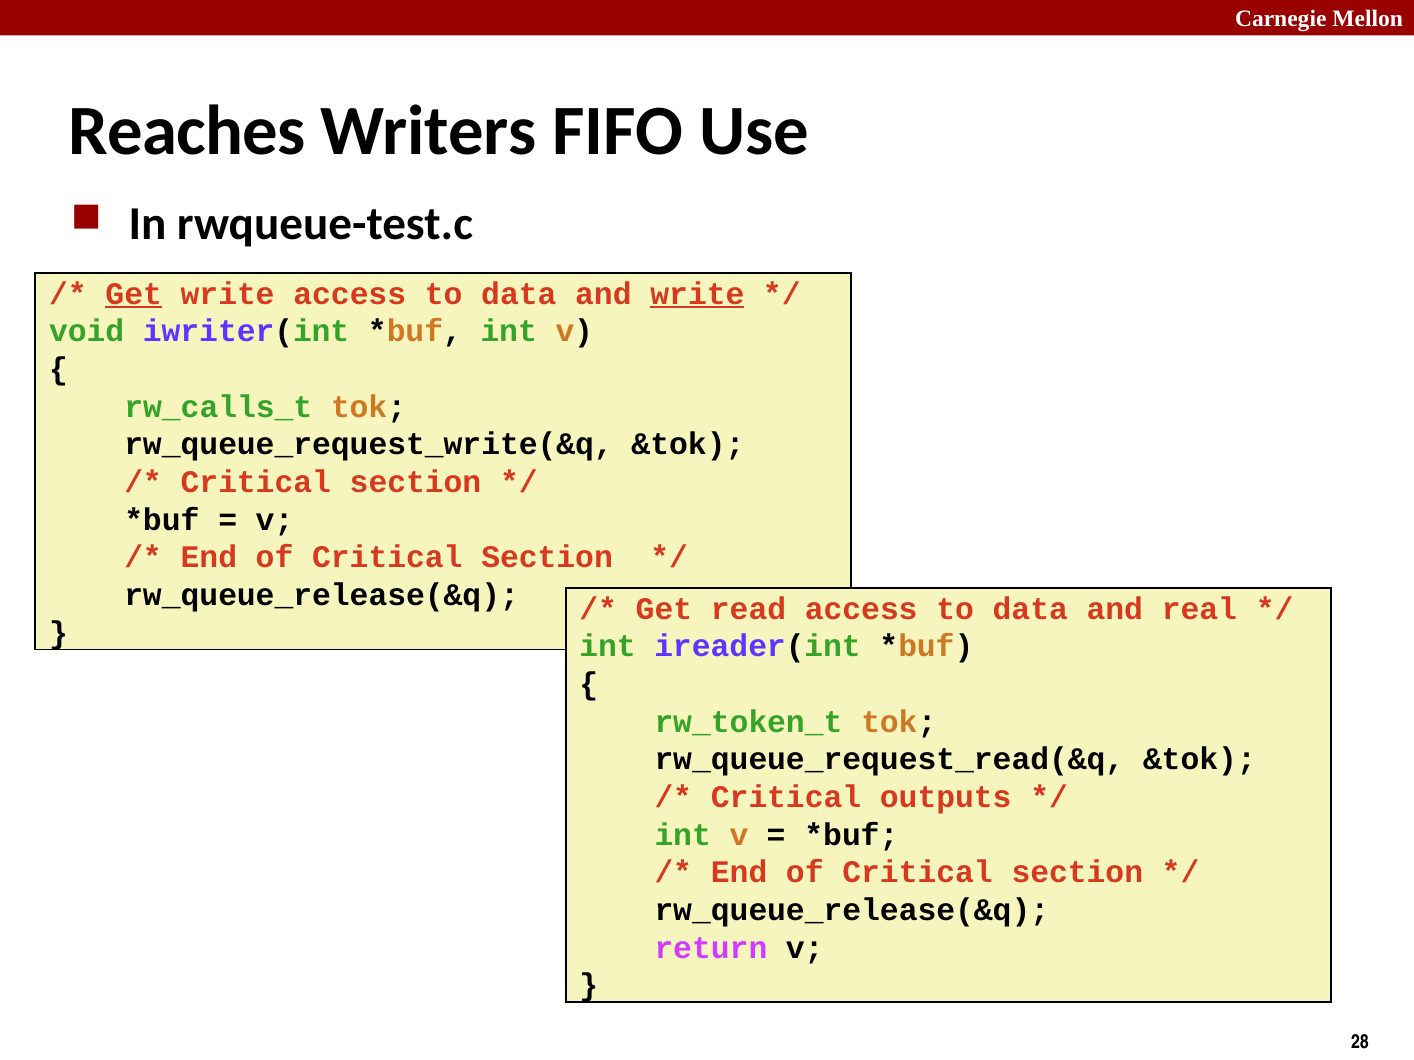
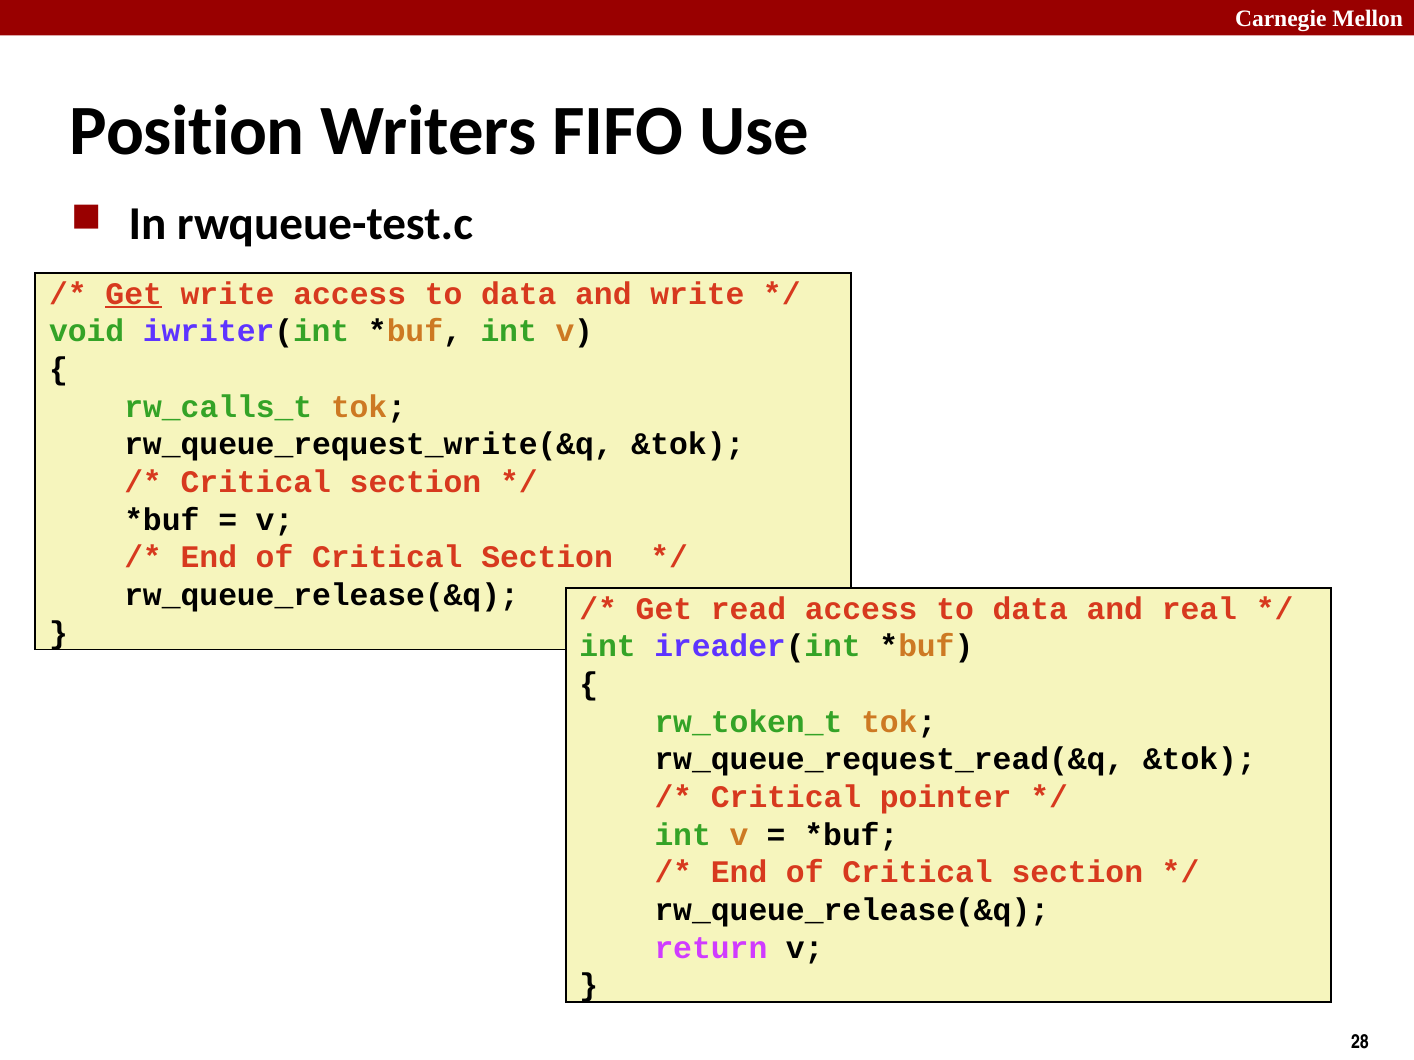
Reaches: Reaches -> Position
write at (697, 294) underline: present -> none
outputs: outputs -> pointer
